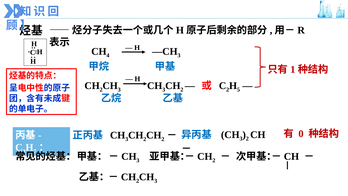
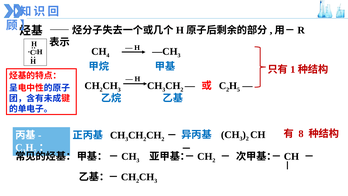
0: 0 -> 8
